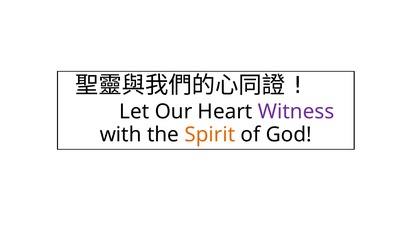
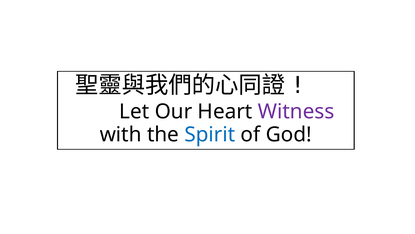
Spirit colour: orange -> blue
